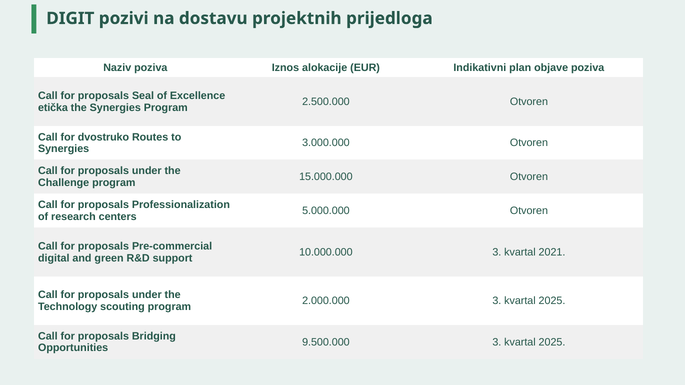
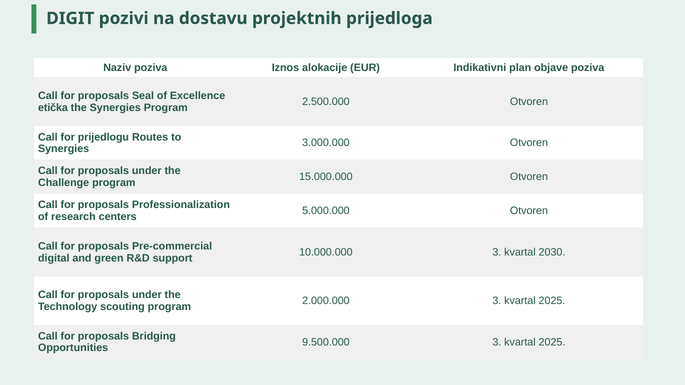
dvostruko: dvostruko -> prijedlogu
2021: 2021 -> 2030
